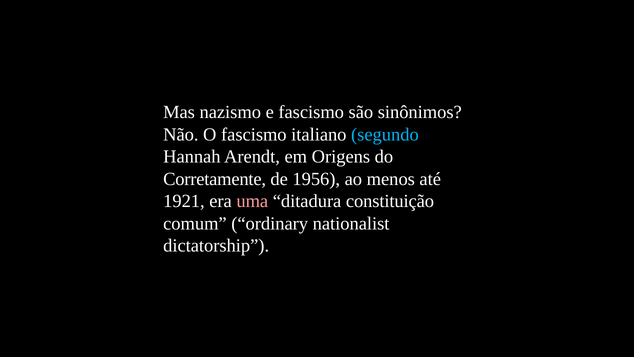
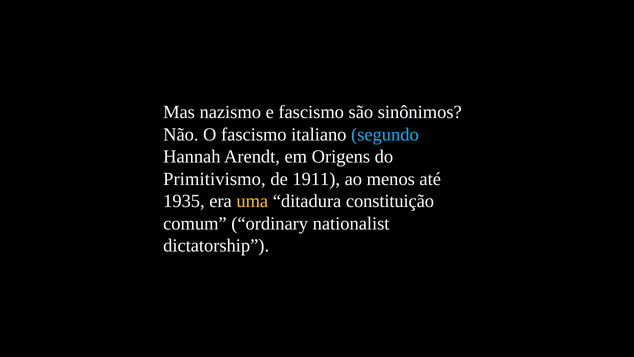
Corretamente: Corretamente -> Primitivismo
1956: 1956 -> 1911
1921: 1921 -> 1935
uma colour: pink -> yellow
